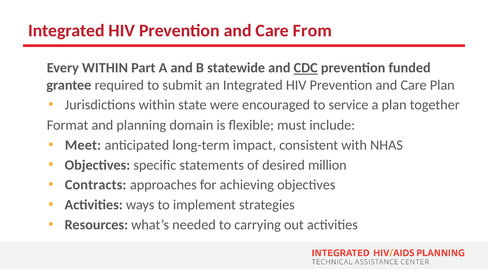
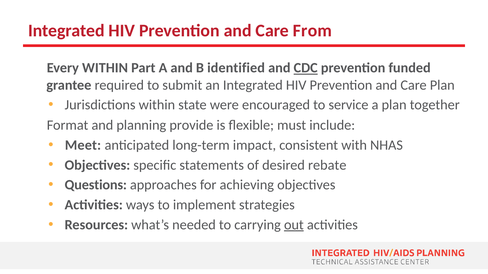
statewide: statewide -> identified
domain: domain -> provide
million: million -> rebate
Contracts: Contracts -> Questions
out underline: none -> present
